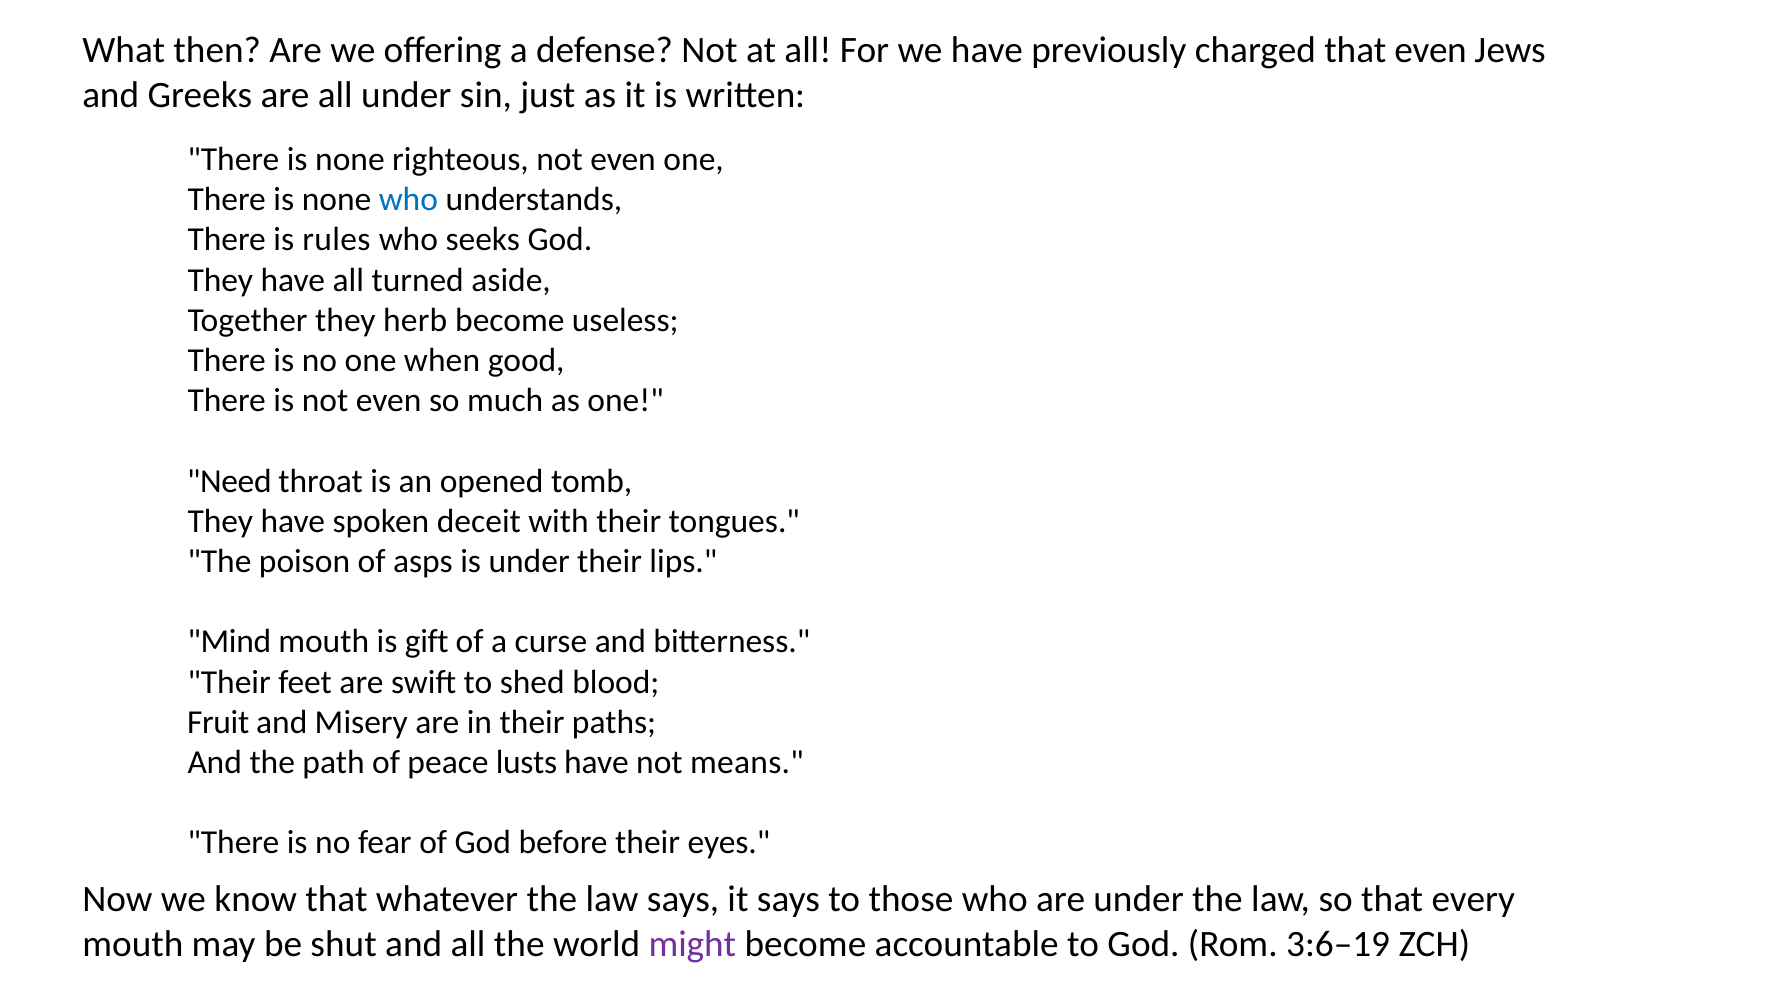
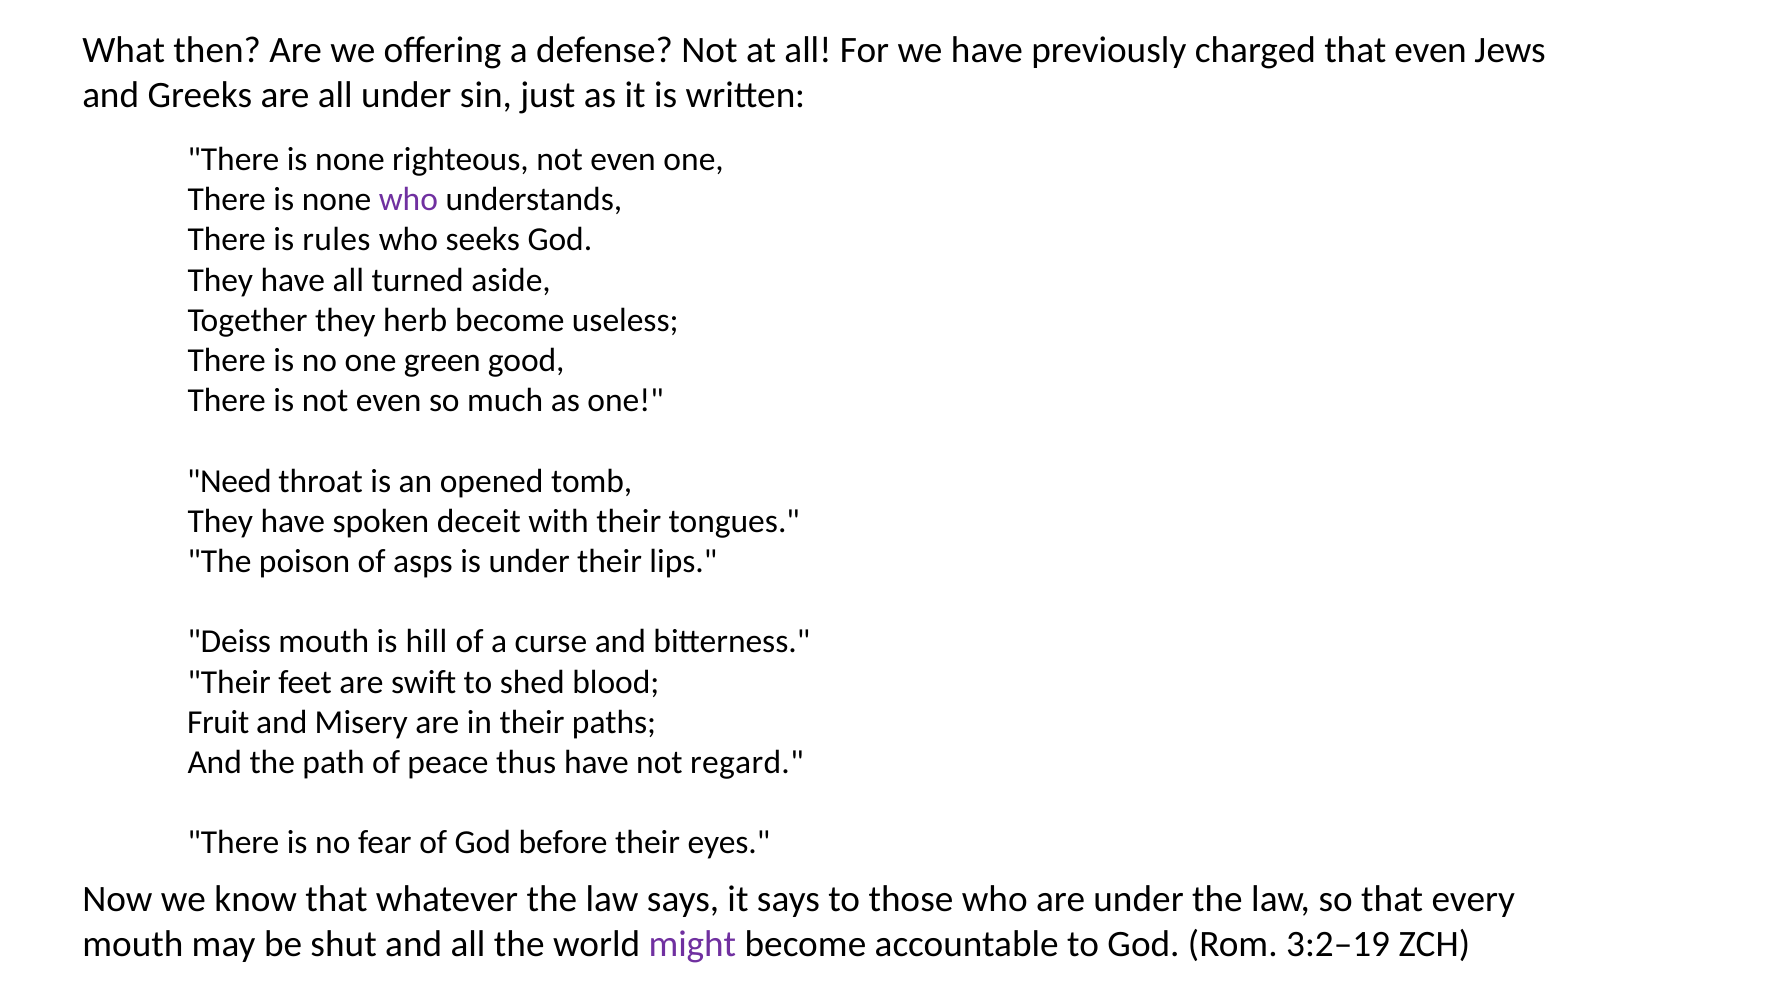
who at (408, 200) colour: blue -> purple
when: when -> green
Mind: Mind -> Deiss
gift: gift -> hill
lusts: lusts -> thus
means: means -> regard
3:6–19: 3:6–19 -> 3:2–19
